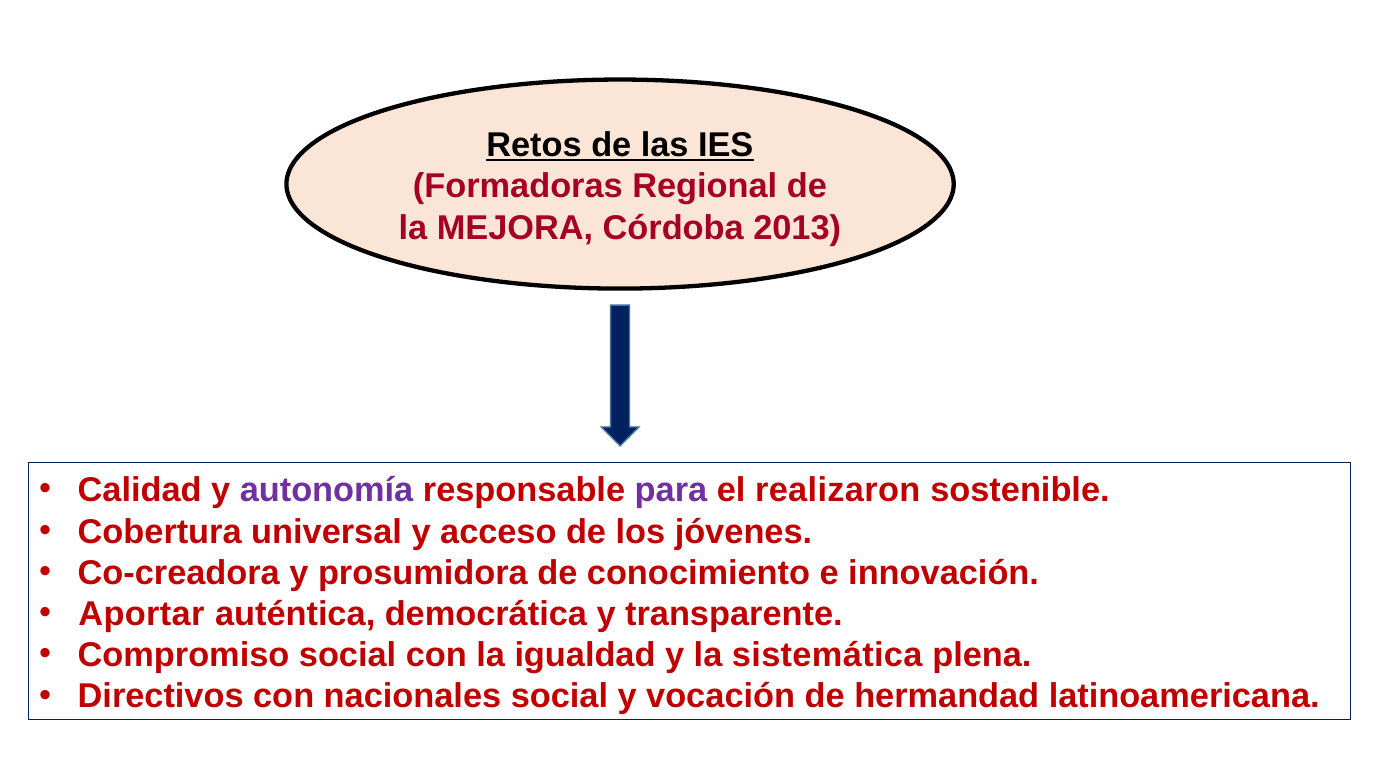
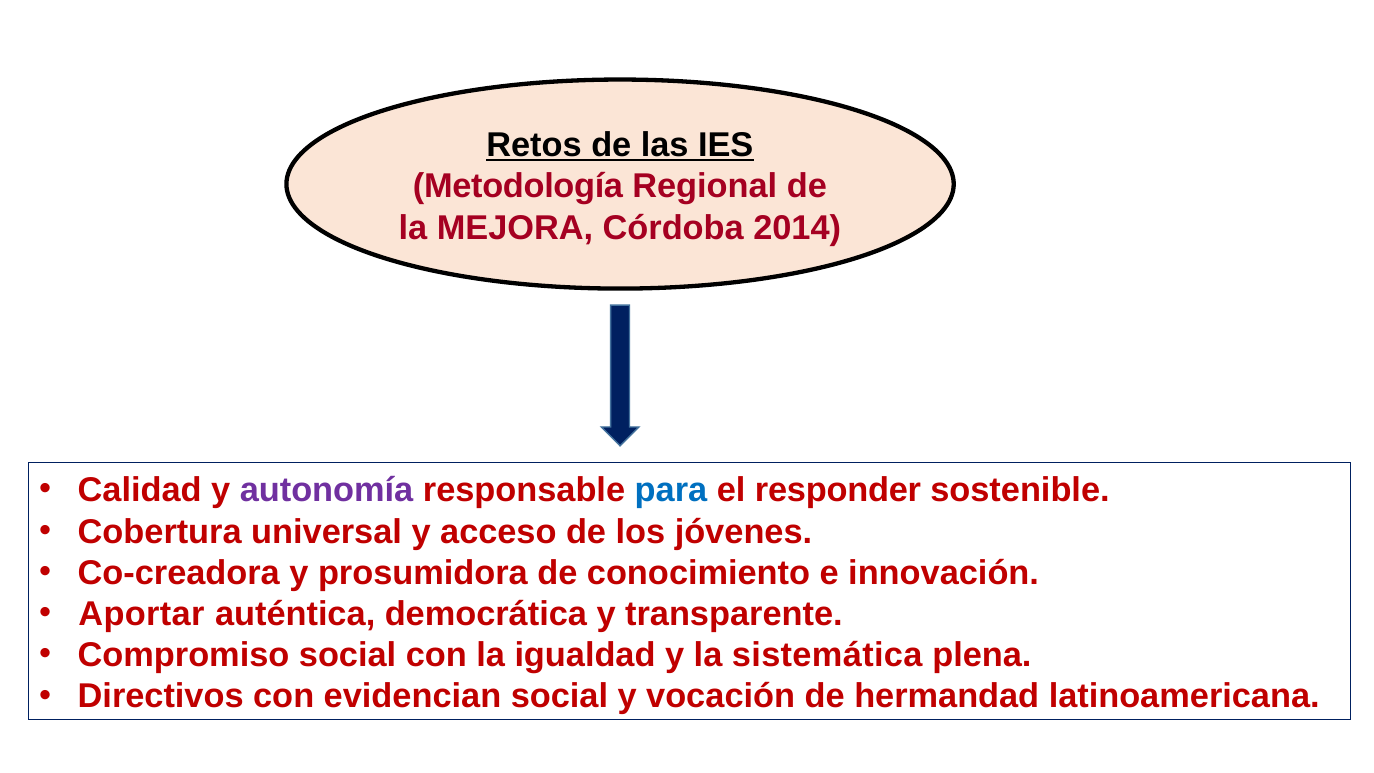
Formadoras: Formadoras -> Metodología
2013: 2013 -> 2014
para colour: purple -> blue
realizaron: realizaron -> responder
nacionales: nacionales -> evidencian
